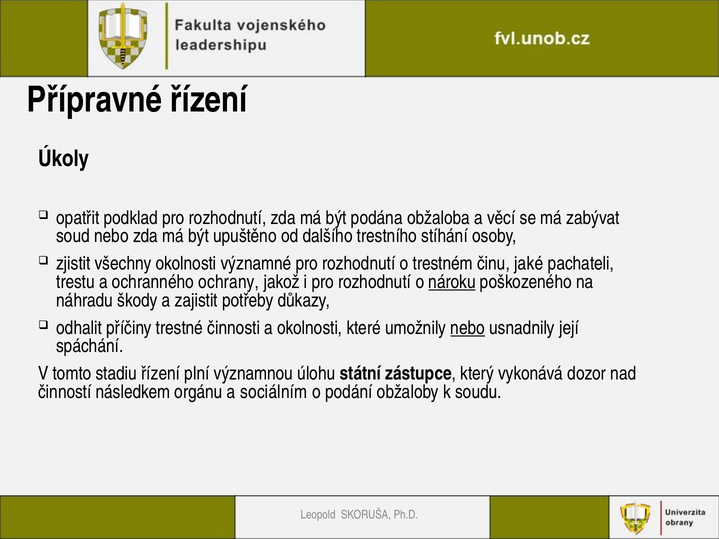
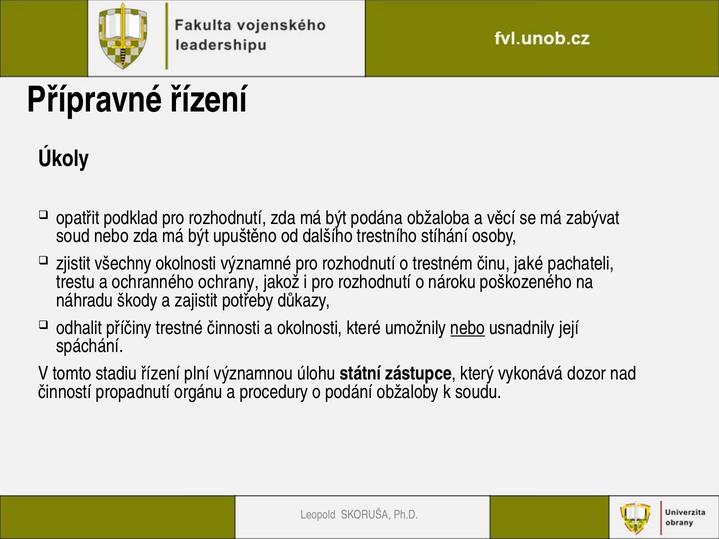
nároku underline: present -> none
následkem: následkem -> propadnutí
sociálním: sociálním -> procedury
